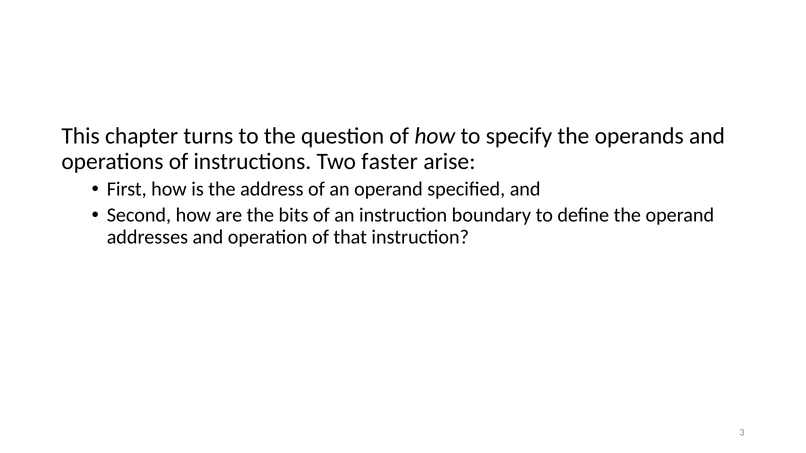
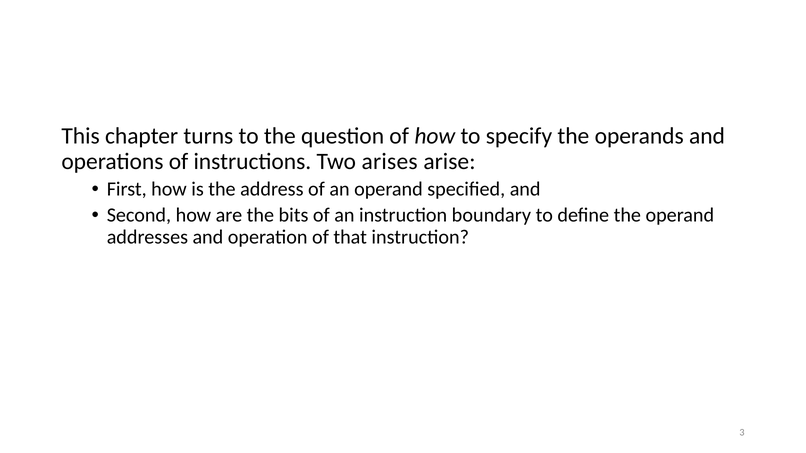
faster: faster -> arises
